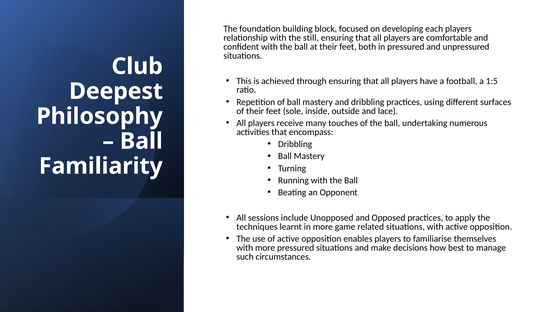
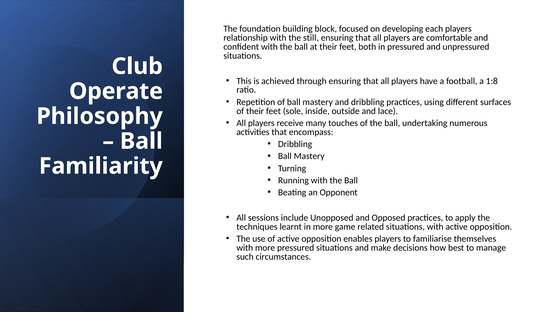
1:5: 1:5 -> 1:8
Deepest: Deepest -> Operate
